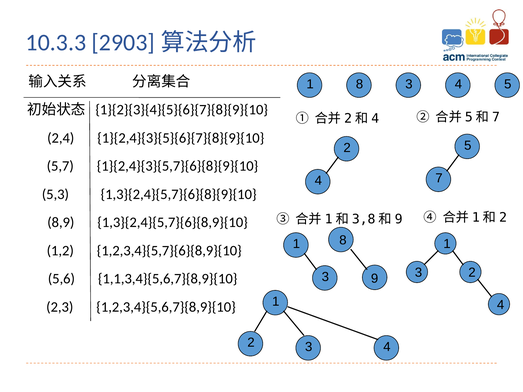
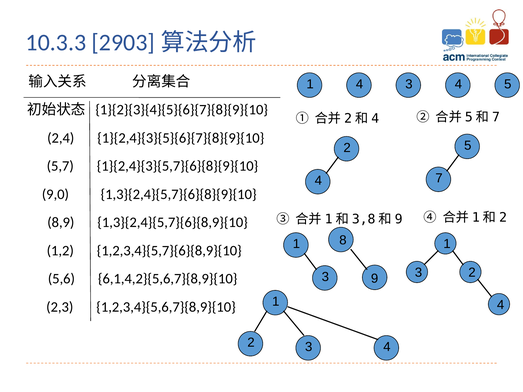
1 8: 8 -> 4
5,3: 5,3 -> 9,0
1,1,3,4}{5,6,7}{8,9}{10: 1,1,3,4}{5,6,7}{8,9}{10 -> 6,1,4,2}{5,6,7}{8,9}{10
